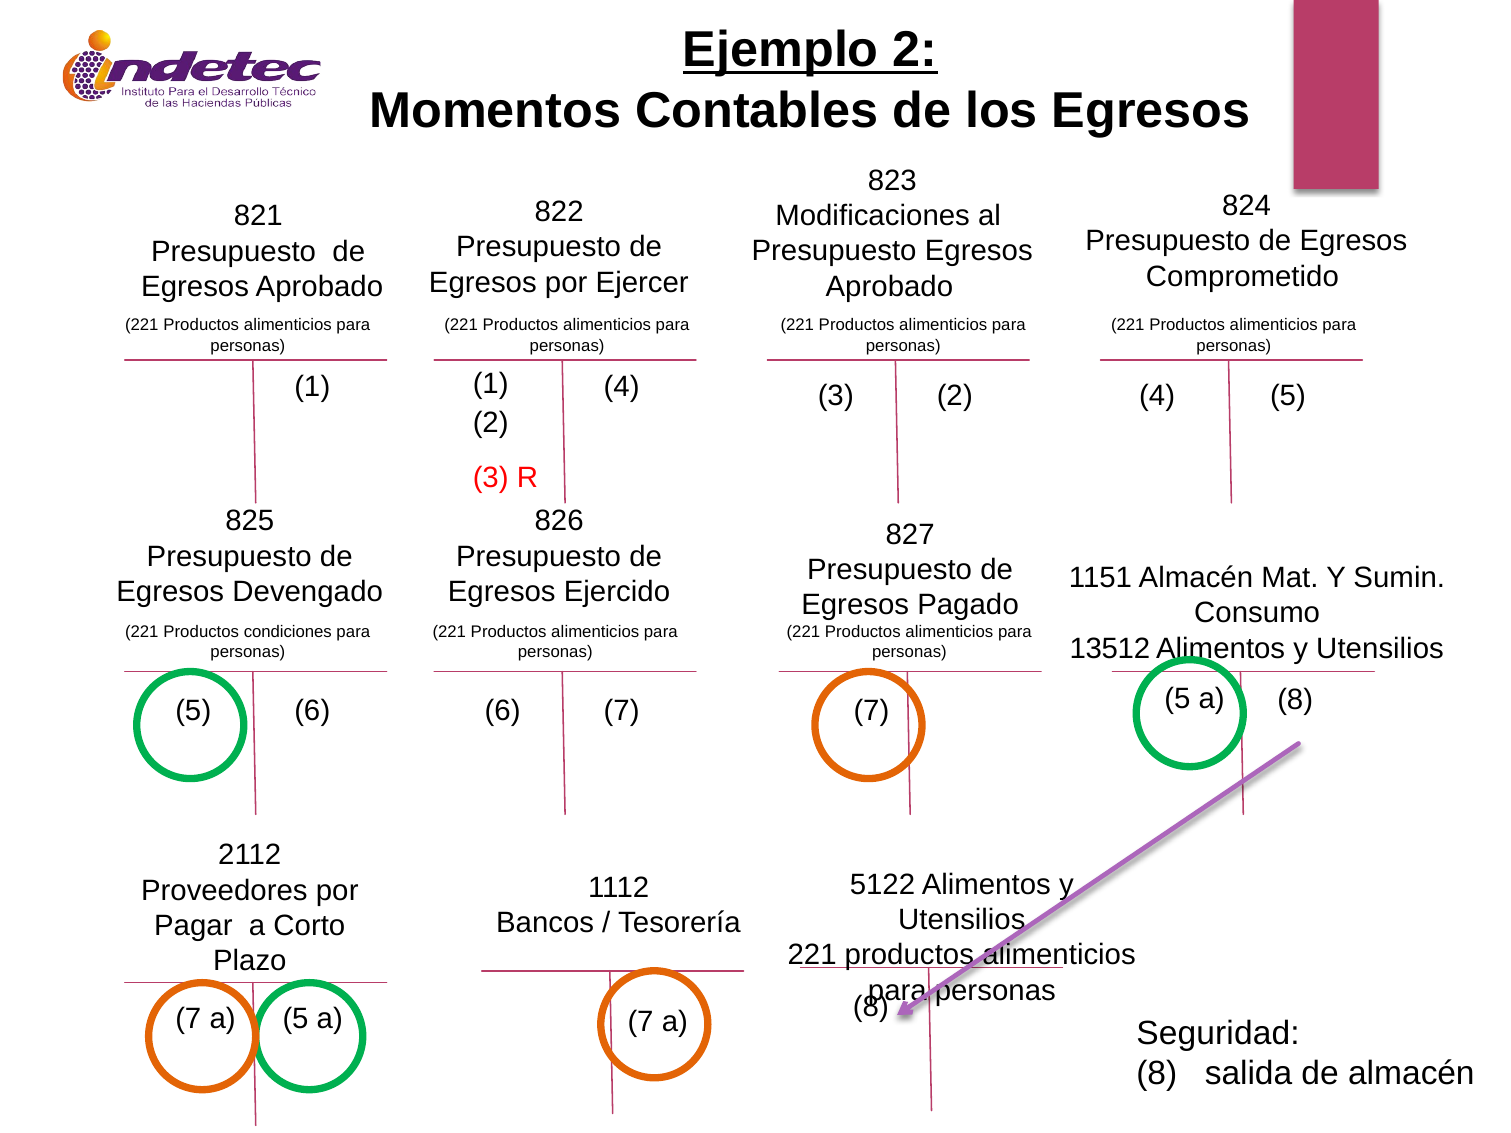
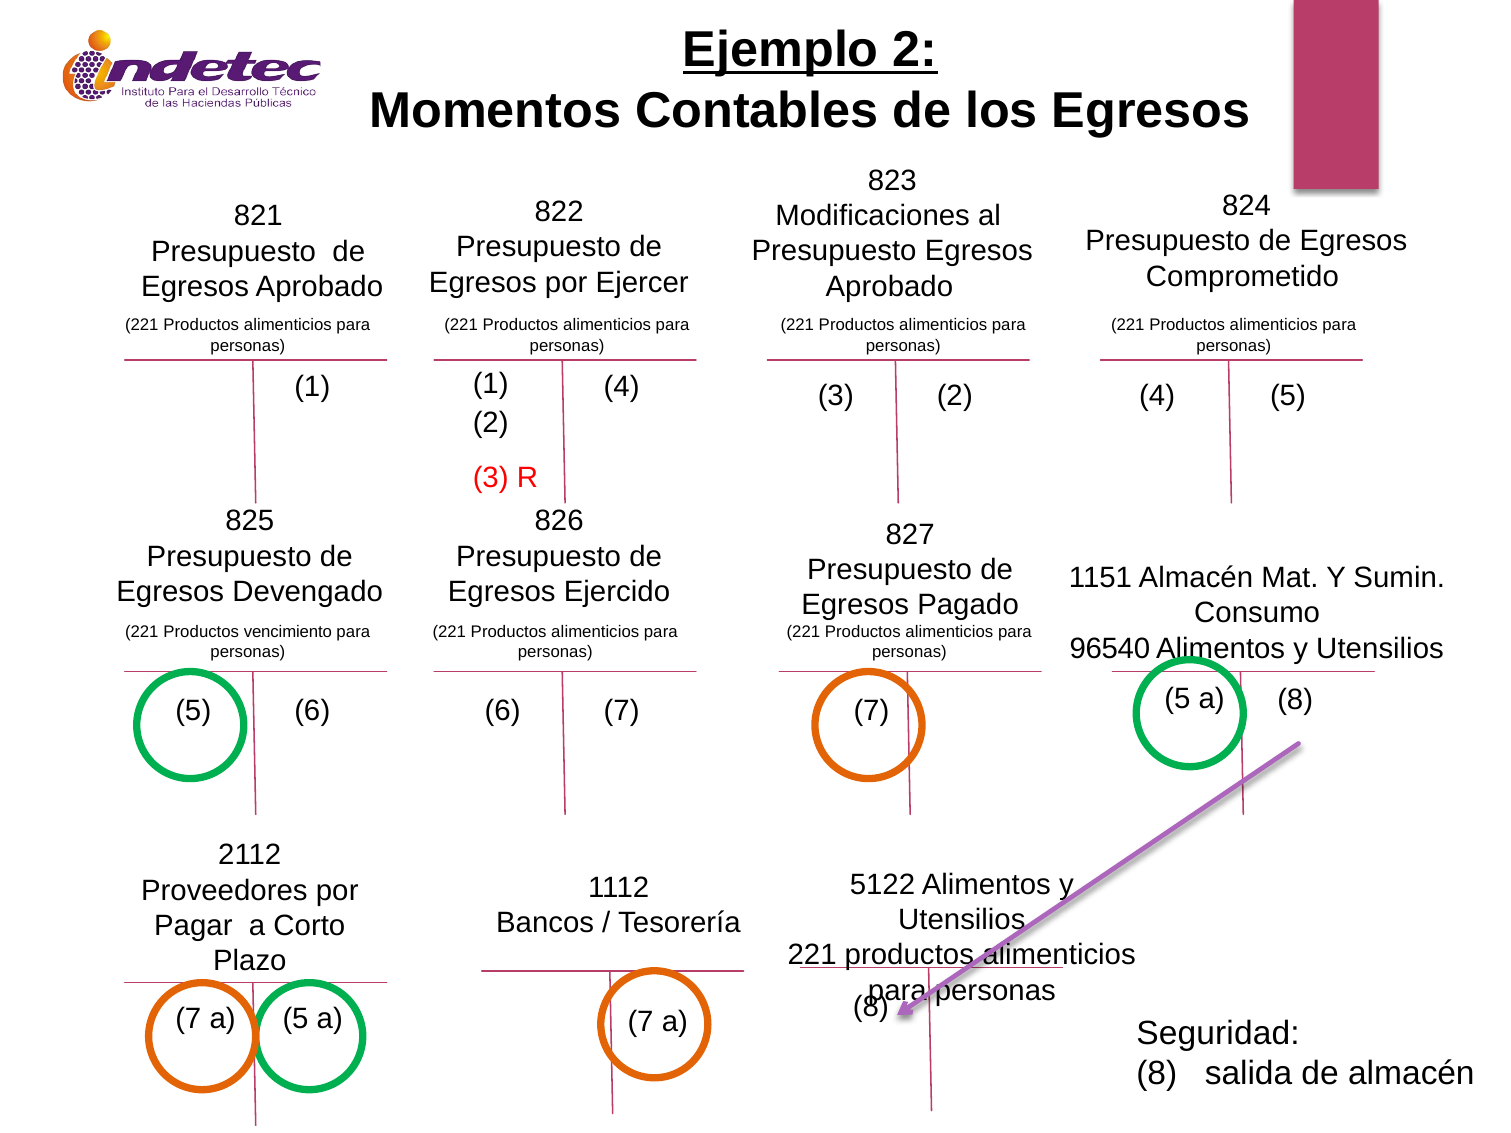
condiciones: condiciones -> vencimiento
13512: 13512 -> 96540
